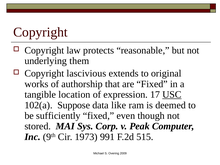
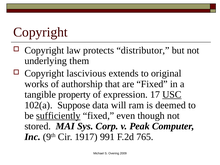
reasonable: reasonable -> distributor
location: location -> property
like: like -> will
sufficiently underline: none -> present
1973: 1973 -> 1917
515: 515 -> 765
